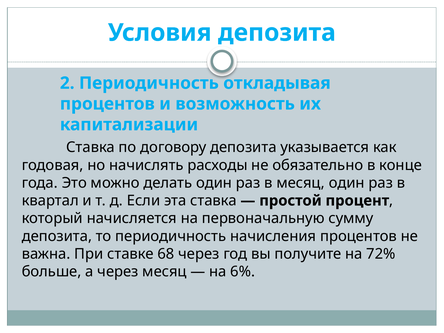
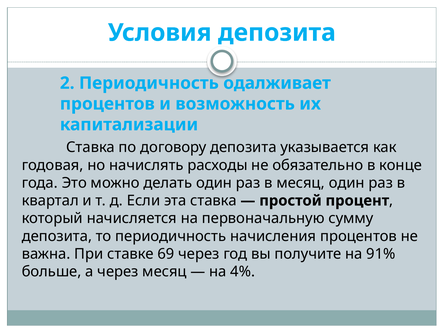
откладывая: откладывая -> одалживает
68: 68 -> 69
72%: 72% -> 91%
6%: 6% -> 4%
